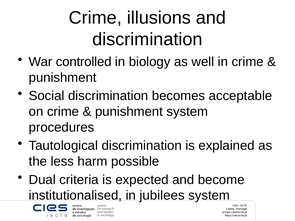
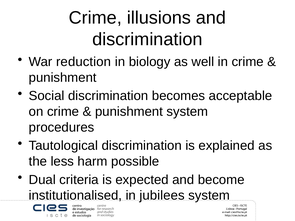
controlled: controlled -> reduction
